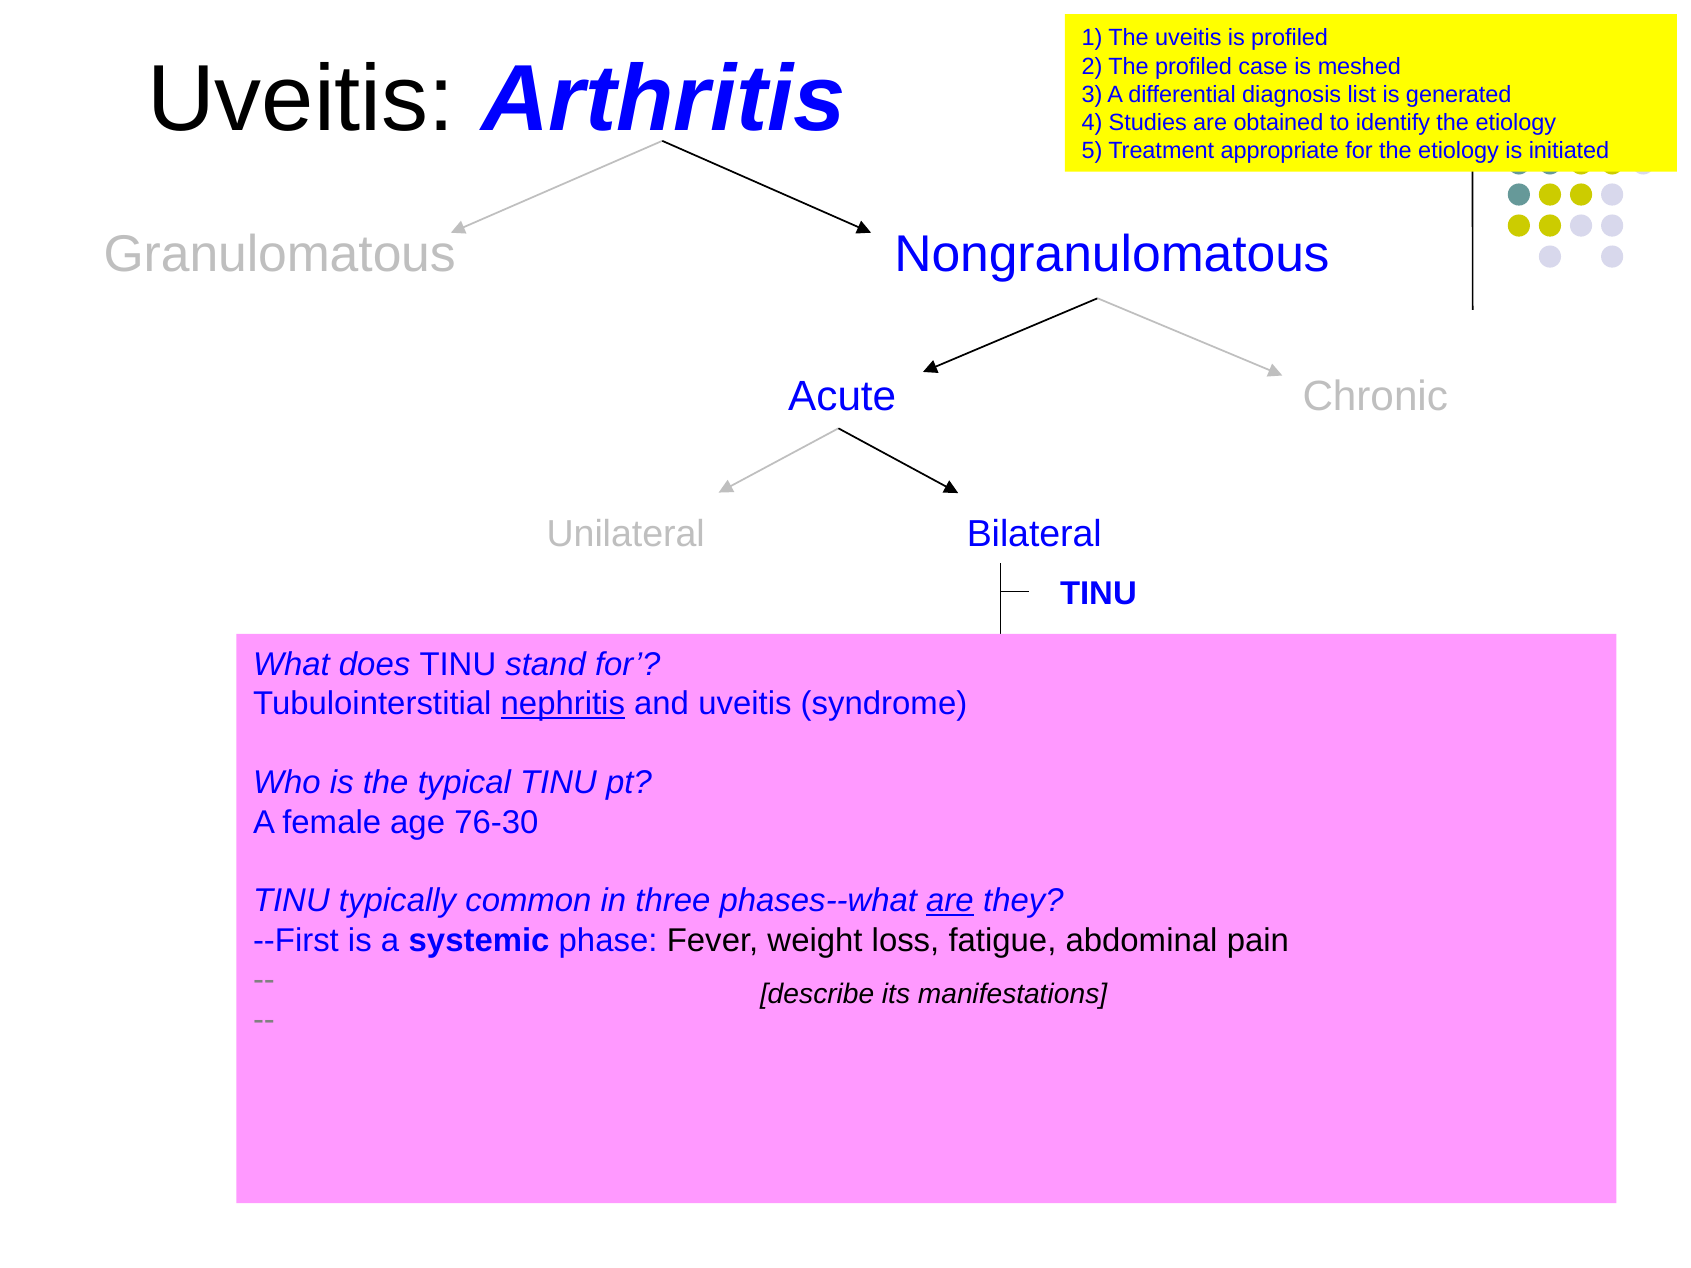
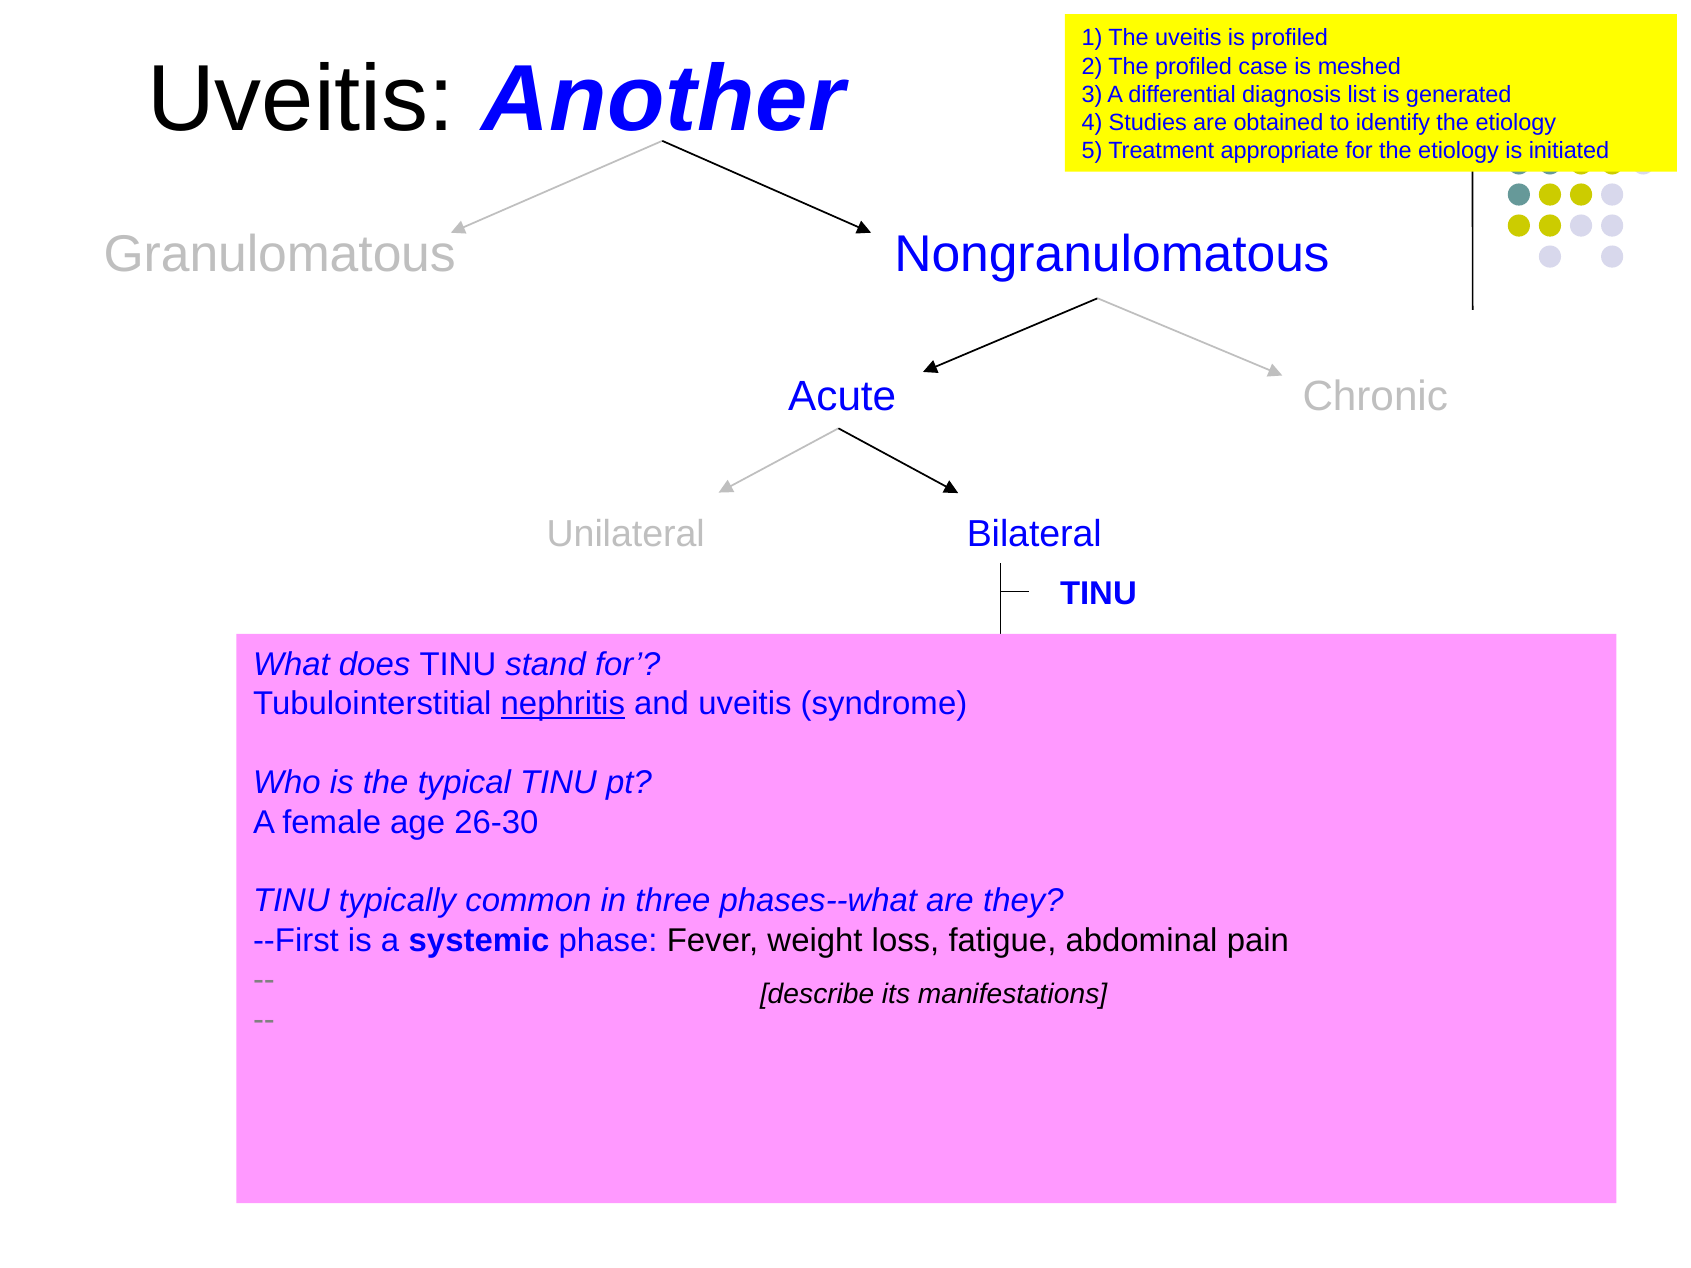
Arthritis: Arthritis -> Another
76-30: 76-30 -> 26-30
are at (950, 901) underline: present -> none
